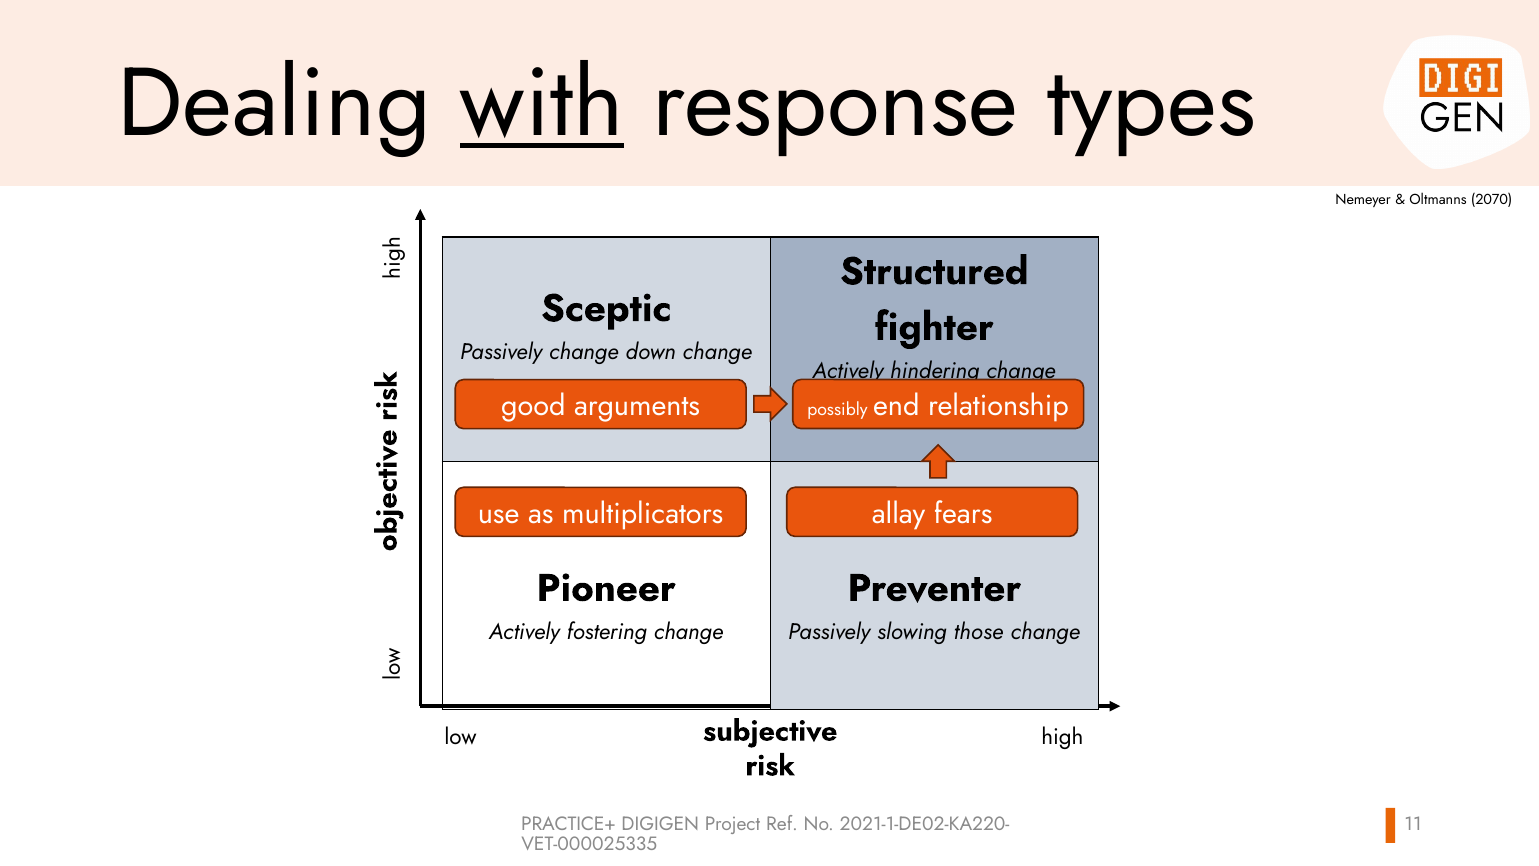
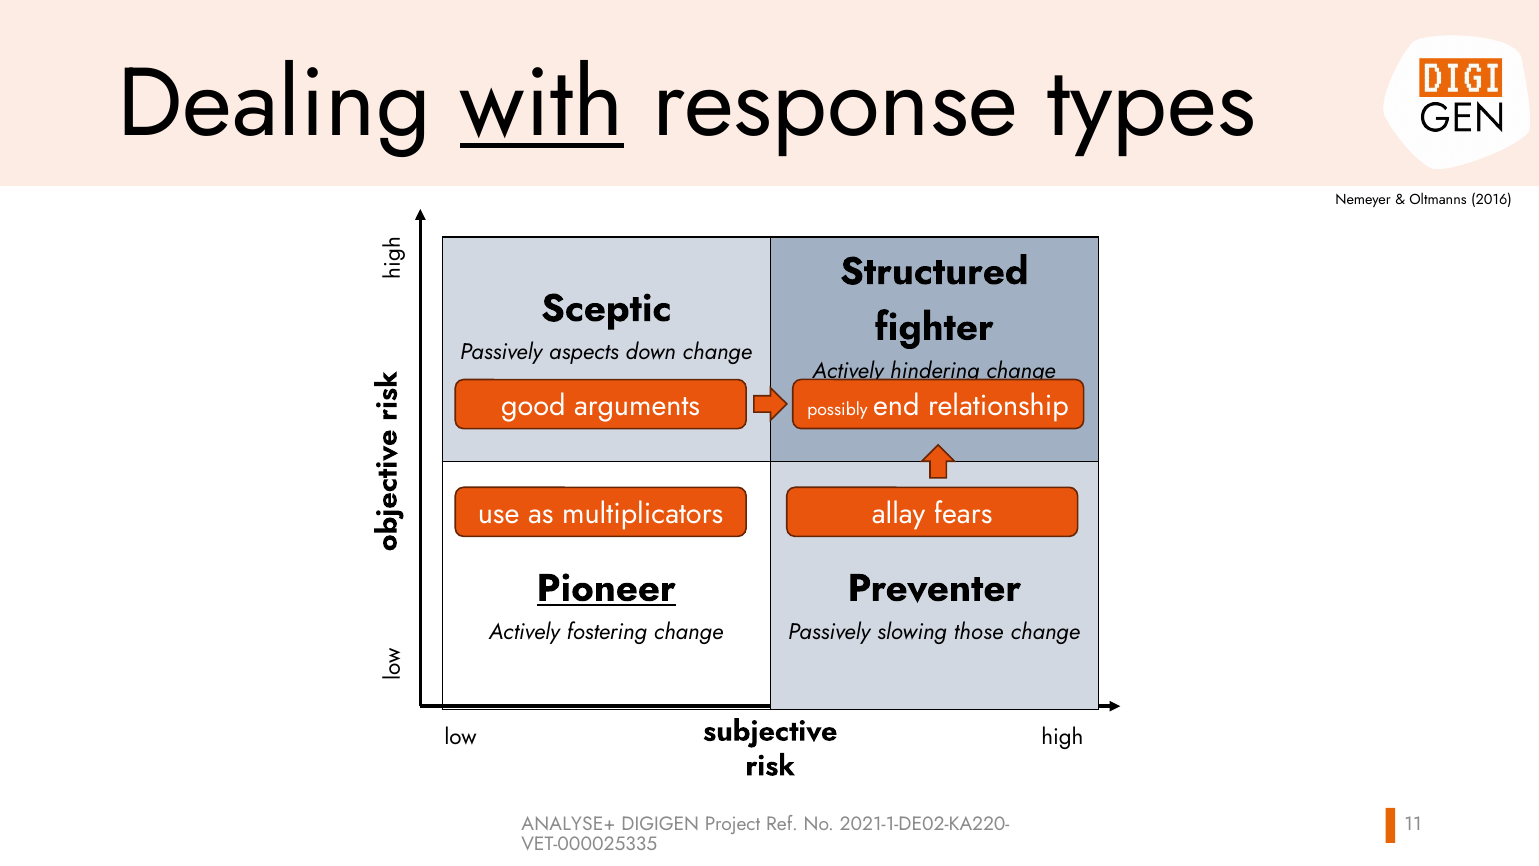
2070: 2070 -> 2016
Passively change: change -> aspects
Pioneer underline: none -> present
PRACTICE+: PRACTICE+ -> ANALYSE+
